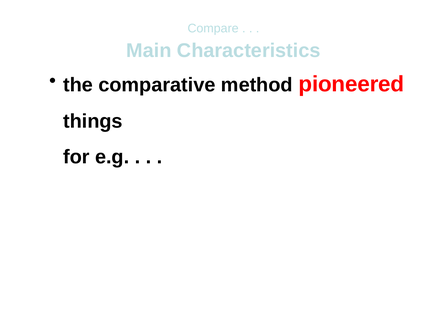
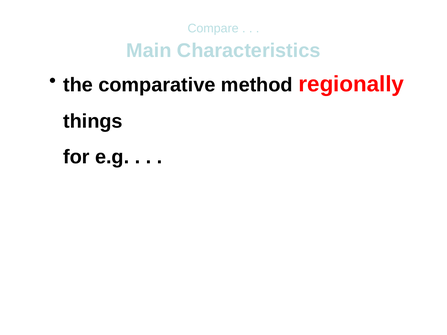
pioneered: pioneered -> regionally
